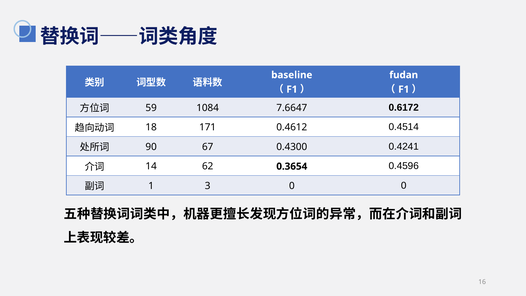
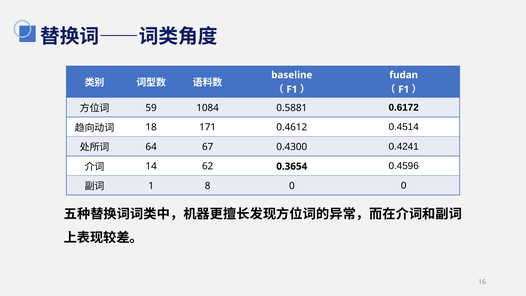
7.6647: 7.6647 -> 0.5881
90: 90 -> 64
3: 3 -> 8
